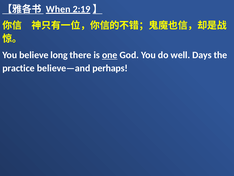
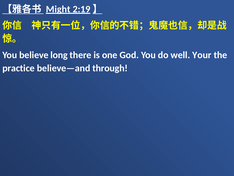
When: When -> Might
one underline: present -> none
Days: Days -> Your
perhaps: perhaps -> through
